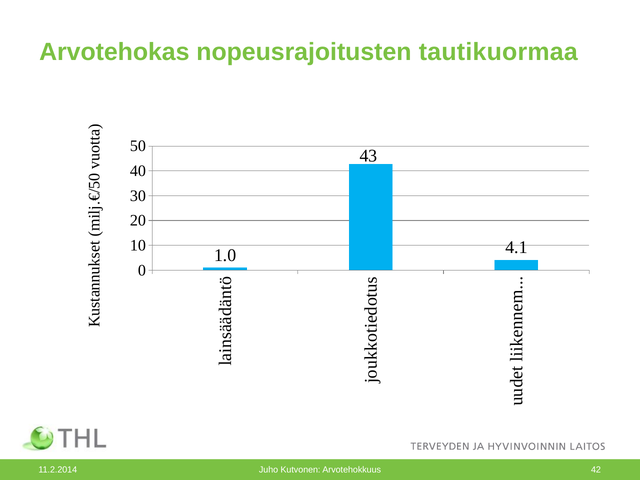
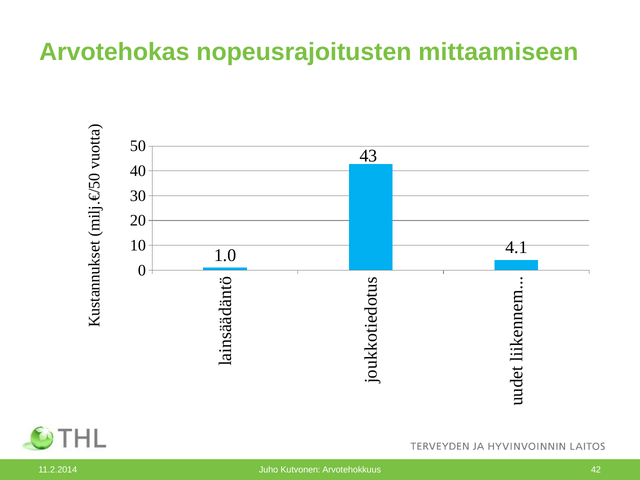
tautikuormaa: tautikuormaa -> mittaamiseen
